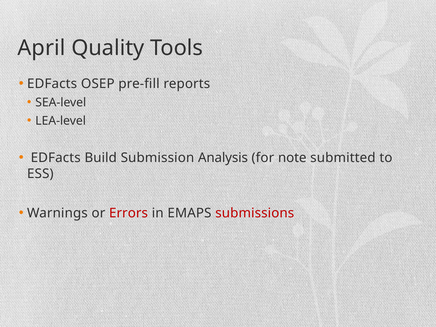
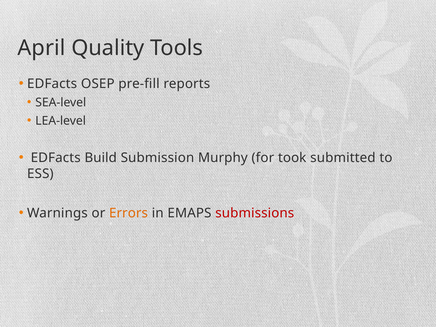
Analysis: Analysis -> Murphy
note: note -> took
Errors colour: red -> orange
